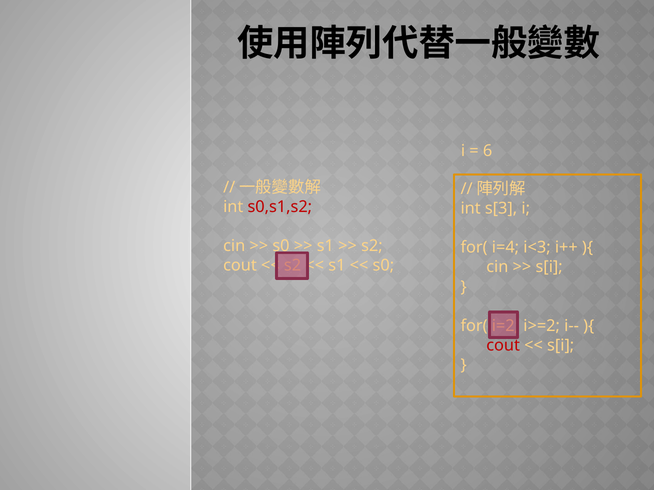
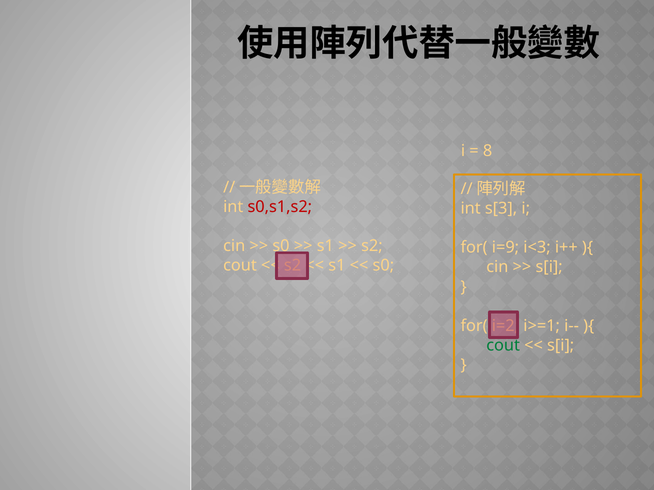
6: 6 -> 8
i=4: i=4 -> i=9
i>=2: i>=2 -> i>=1
cout at (503, 346) colour: red -> green
